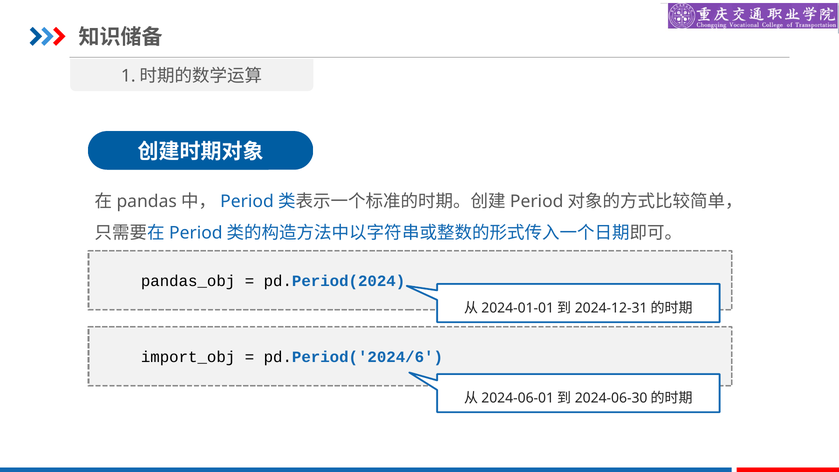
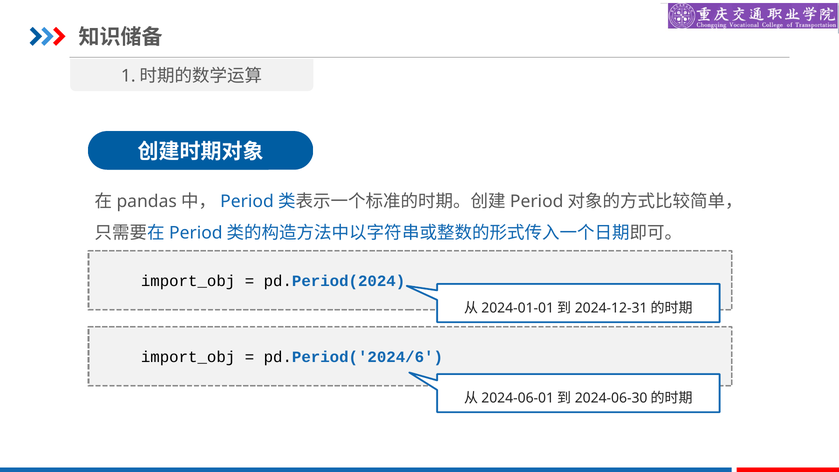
pandas_obj at (188, 281): pandas_obj -> import_obj
